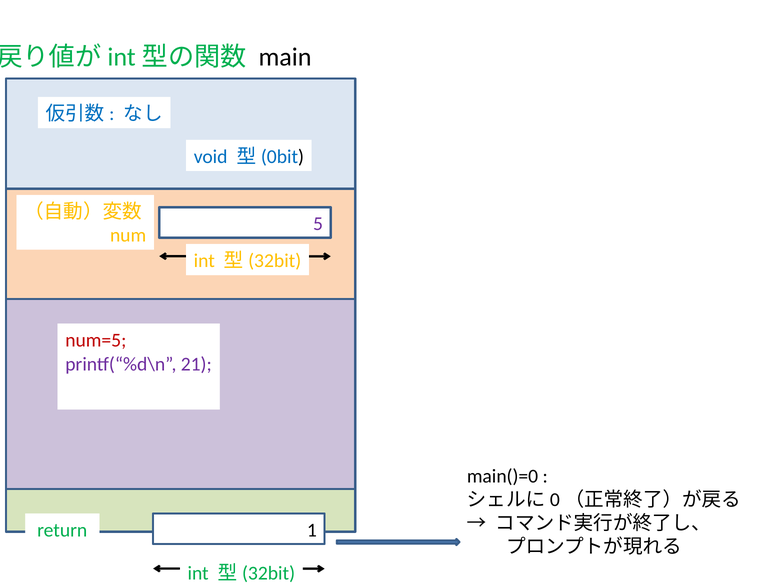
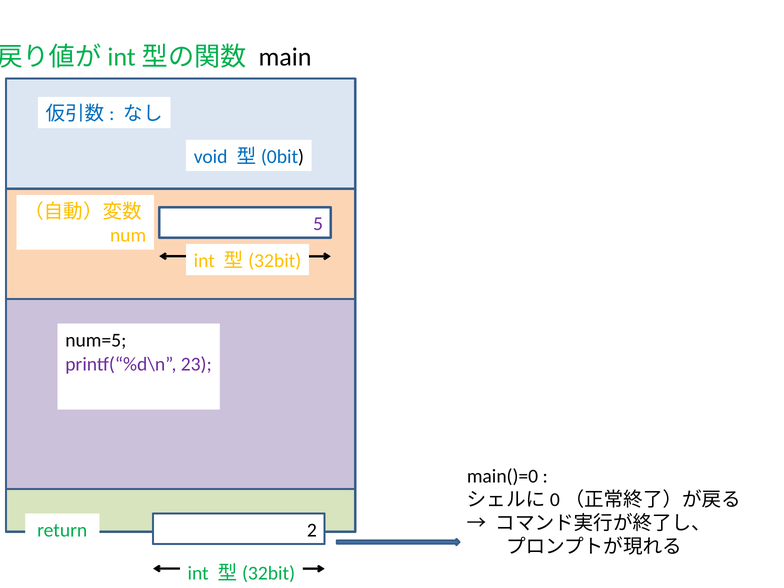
num=5 colour: red -> black
21: 21 -> 23
1: 1 -> 2
